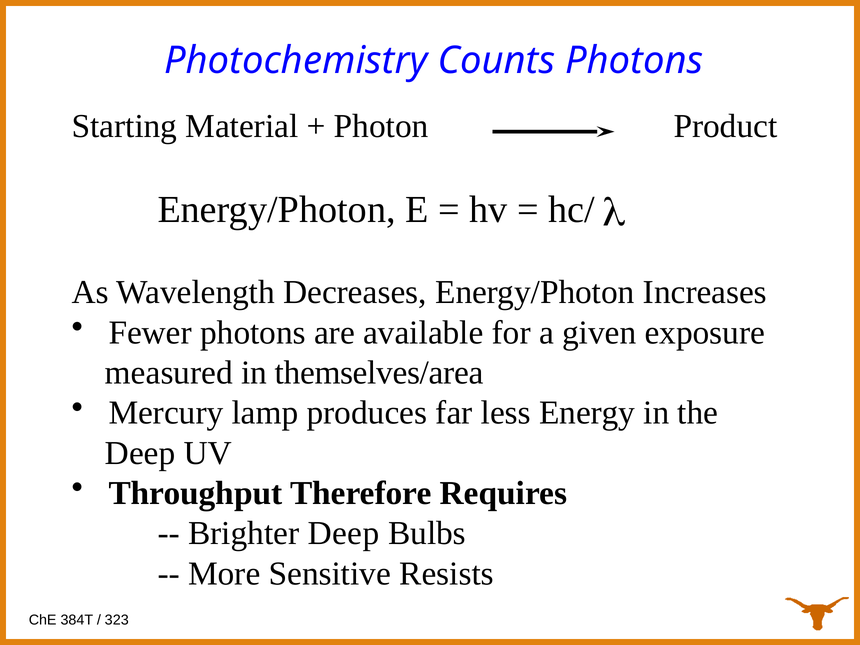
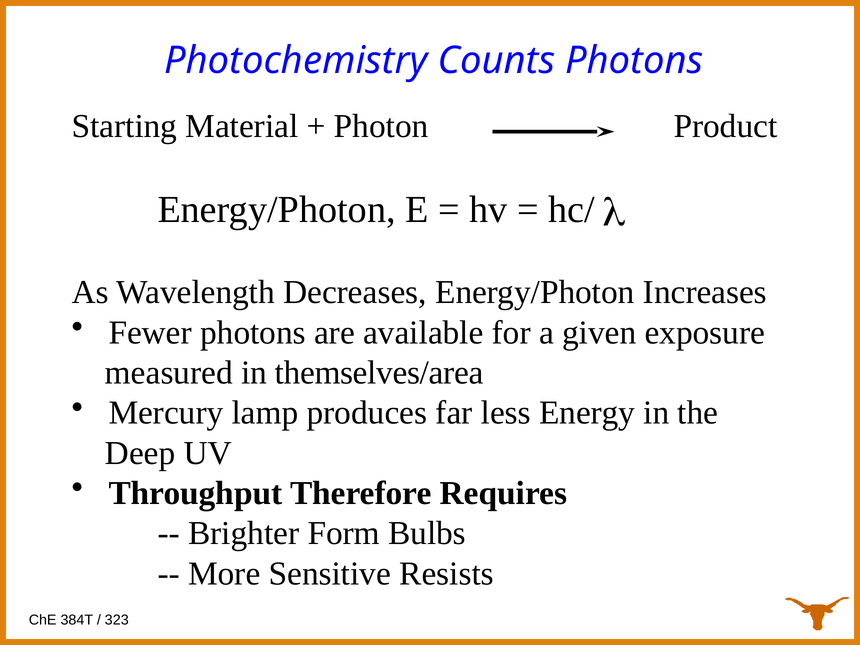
Brighter Deep: Deep -> Form
